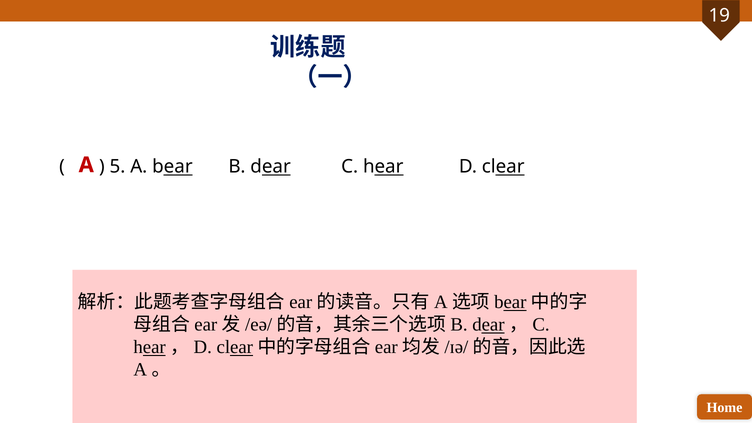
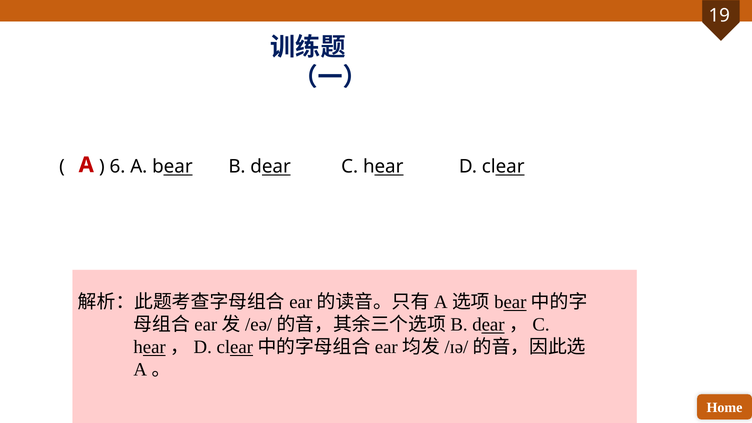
5: 5 -> 6
